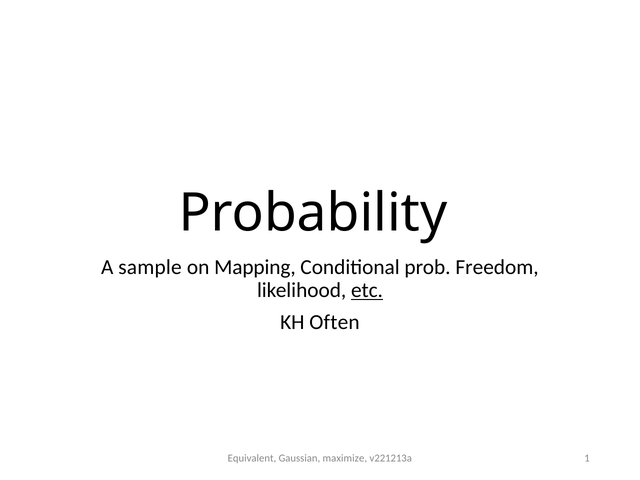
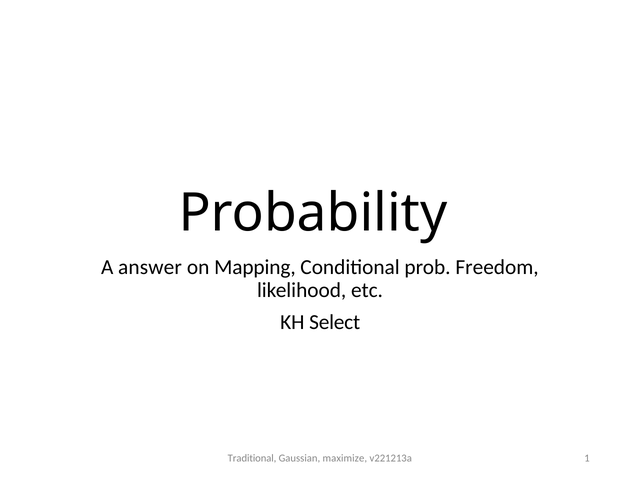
sample: sample -> answer
etc underline: present -> none
Often: Often -> Select
Equivalent: Equivalent -> Traditional
